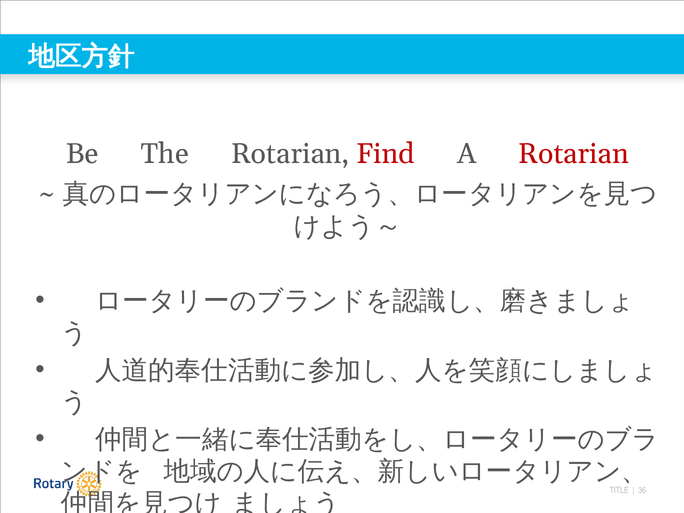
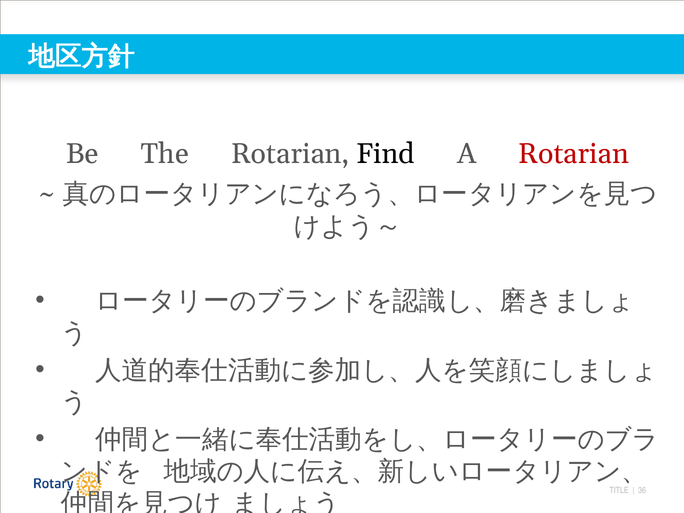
Find colour: red -> black
